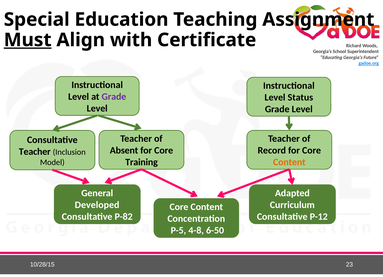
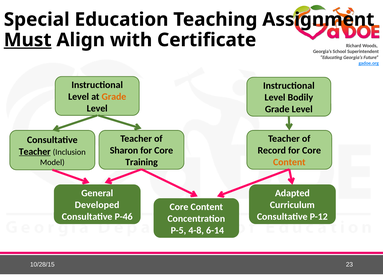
Grade at (114, 97) colour: purple -> orange
Status: Status -> Bodily
Absent: Absent -> Sharon
Teacher at (35, 152) underline: none -> present
P-82: P-82 -> P-46
6-50: 6-50 -> 6-14
